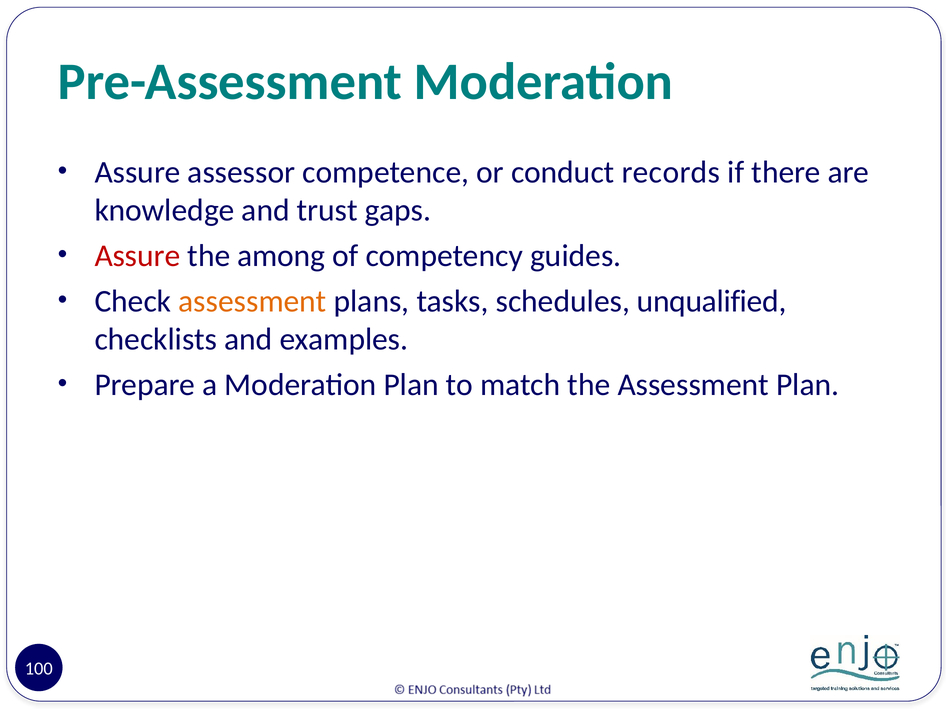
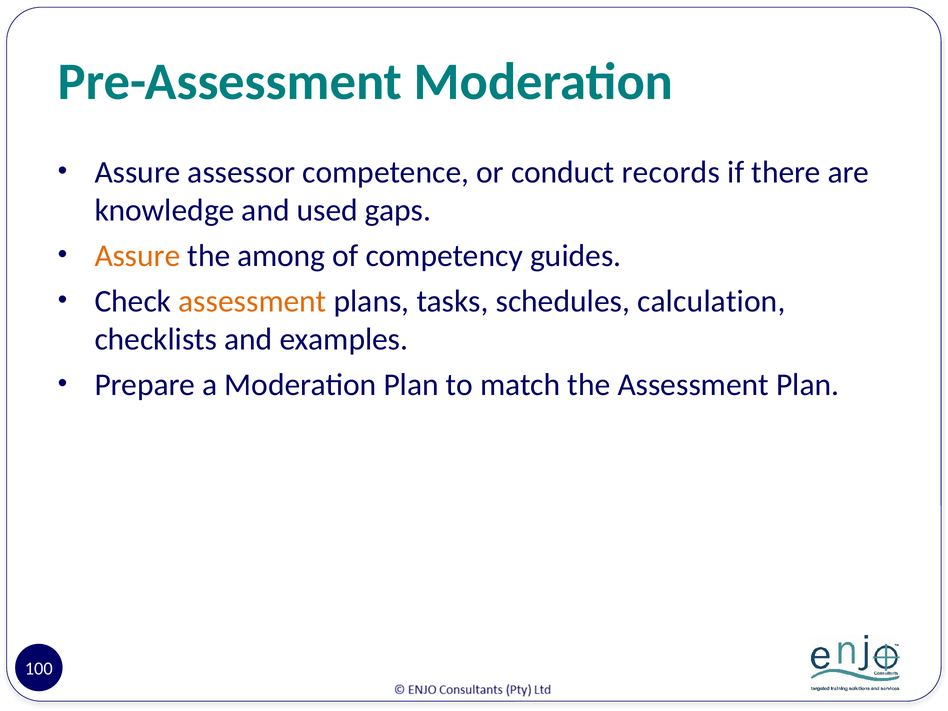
trust: trust -> used
Assure at (137, 256) colour: red -> orange
unqualified: unqualified -> calculation
